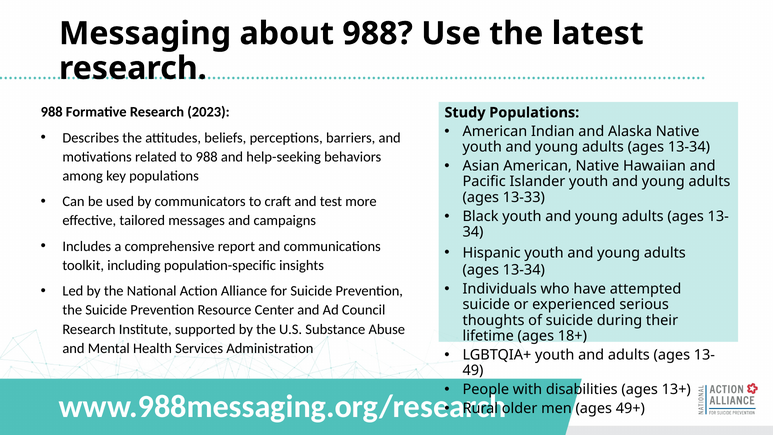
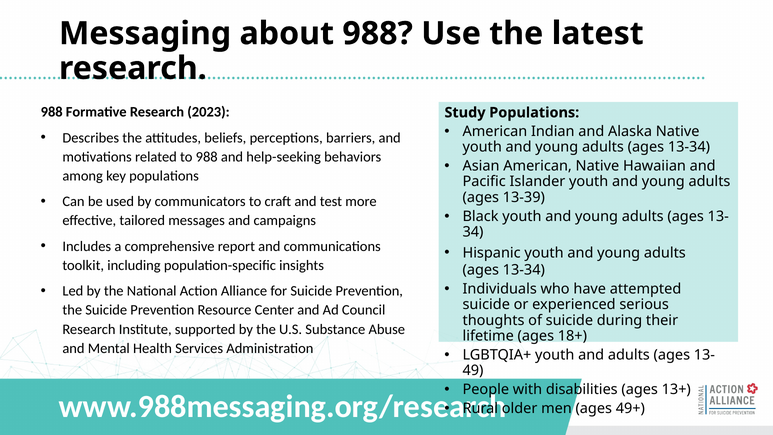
13-33: 13-33 -> 13-39
